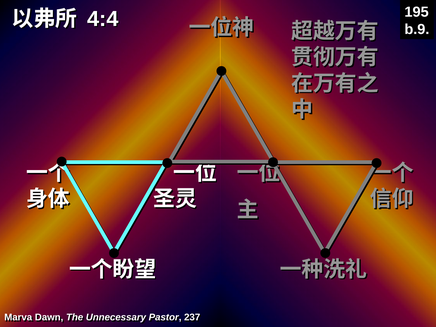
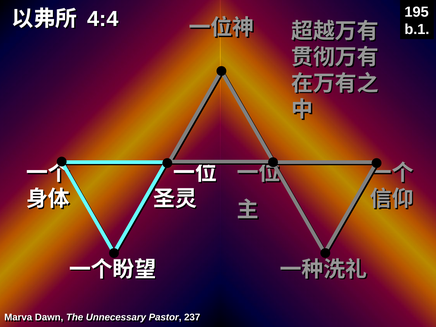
b.9: b.9 -> b.1
